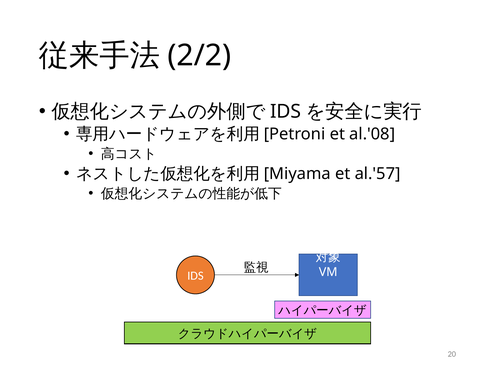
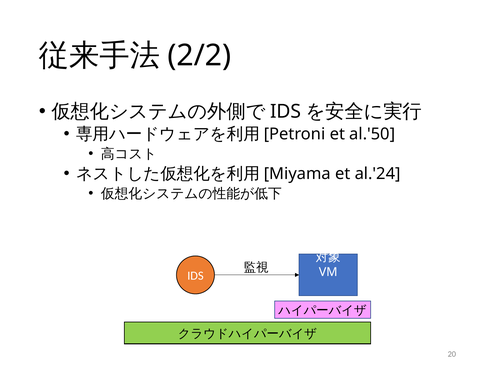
al.'08: al.'08 -> al.'50
al.'57: al.'57 -> al.'24
